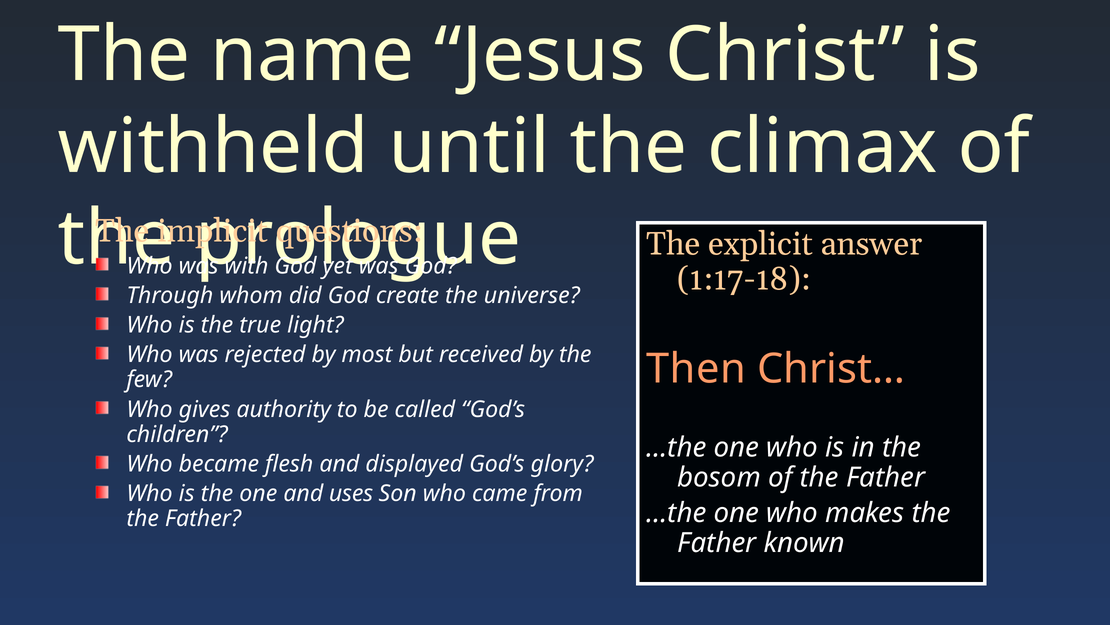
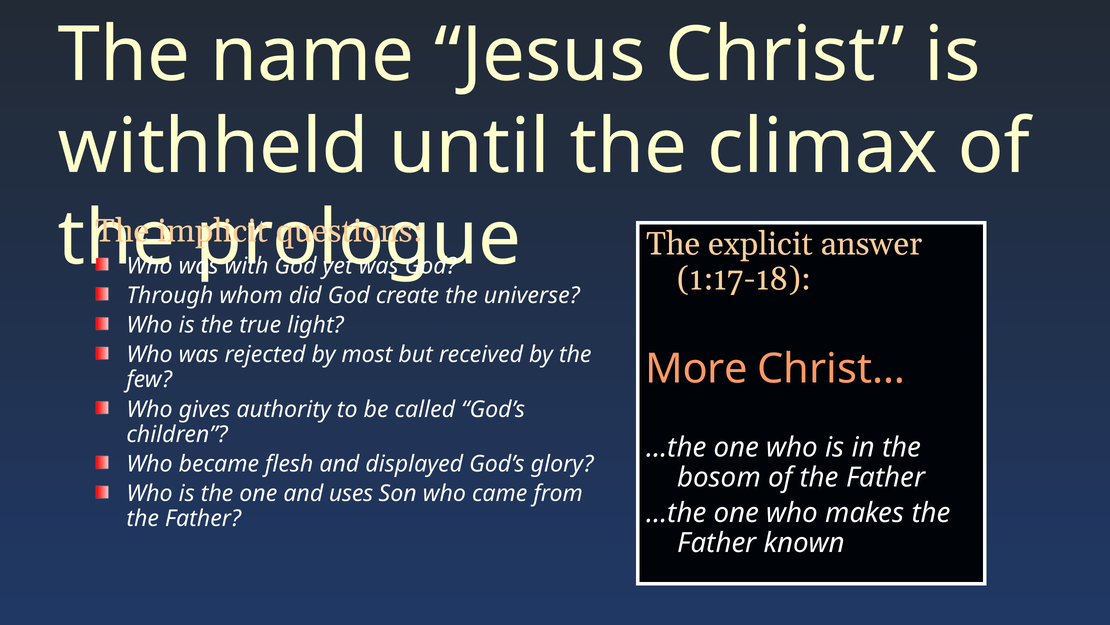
Then: Then -> More
